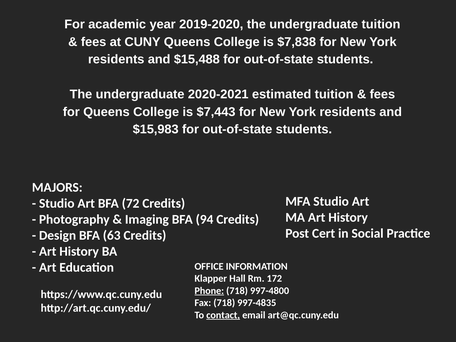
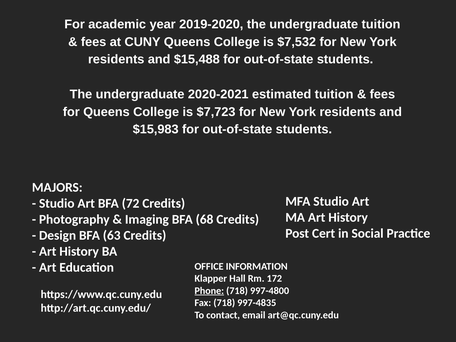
$7,838: $7,838 -> $7,532
$7,443: $7,443 -> $7,723
94: 94 -> 68
contact underline: present -> none
